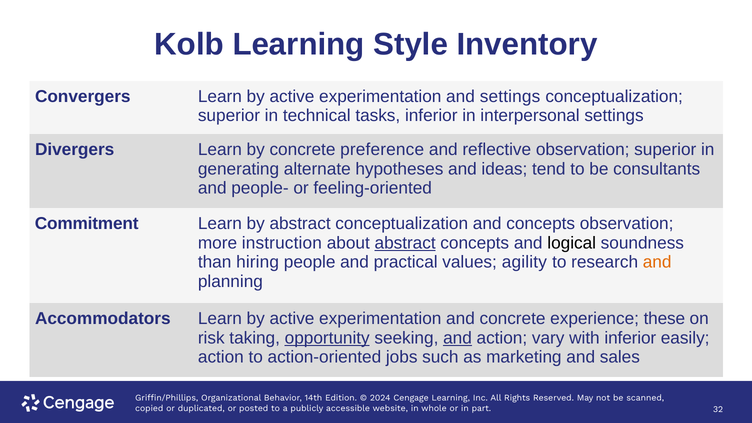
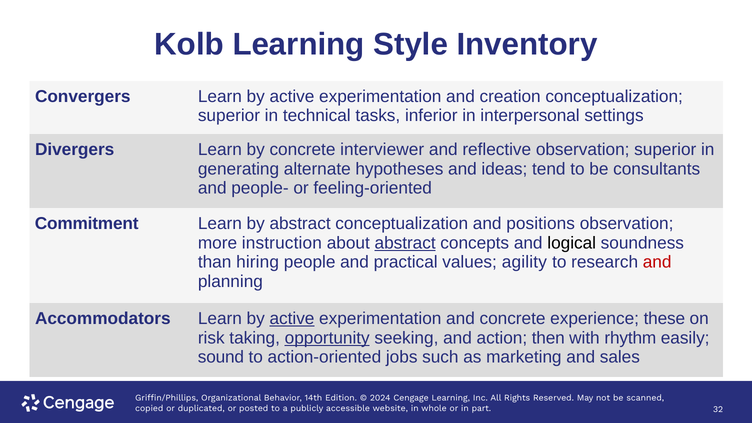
and settings: settings -> creation
preference: preference -> interviewer
and concepts: concepts -> positions
and at (657, 262) colour: orange -> red
active at (292, 319) underline: none -> present
and at (458, 338) underline: present -> none
vary: vary -> then
with inferior: inferior -> rhythm
action at (221, 357): action -> sound
